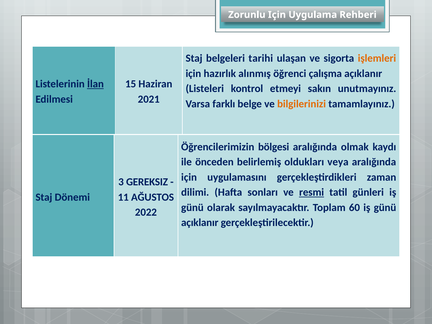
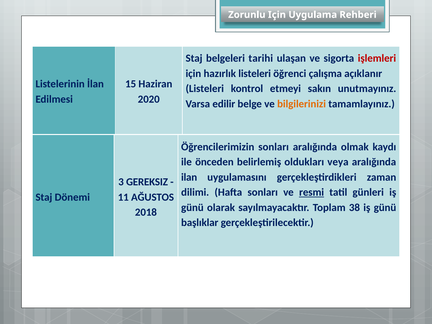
işlemleri colour: orange -> red
hazırlık alınmış: alınmış -> listeleri
İlan underline: present -> none
2021: 2021 -> 2020
farklı: farklı -> edilir
Öğrencilerimizin bölgesi: bölgesi -> sonları
için at (189, 177): için -> ilan
60: 60 -> 38
2022: 2022 -> 2018
açıklanır at (200, 223): açıklanır -> başlıklar
